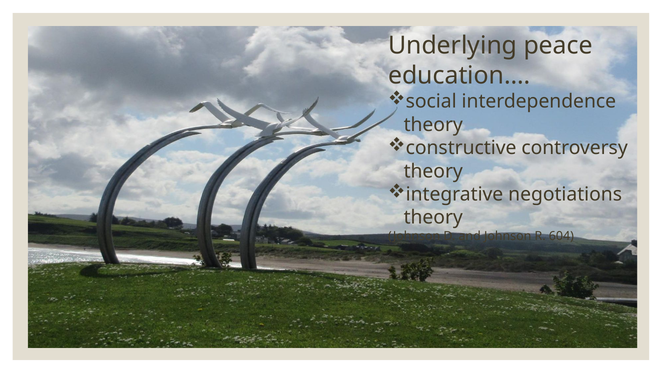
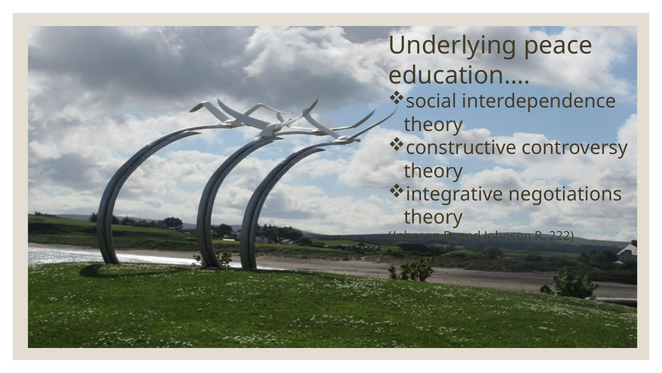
604: 604 -> 222
